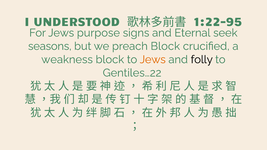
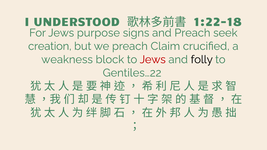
1:22-95: 1:22-95 -> 1:22-18
and Eternal: Eternal -> Preach
seasons: seasons -> creation
preach Block: Block -> Claim
Jews at (153, 60) colour: orange -> red
